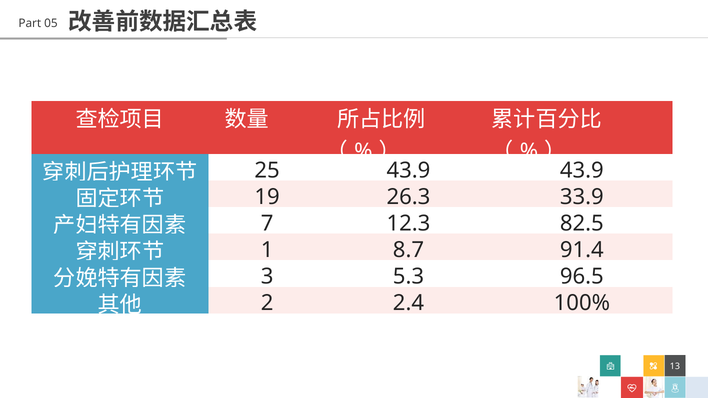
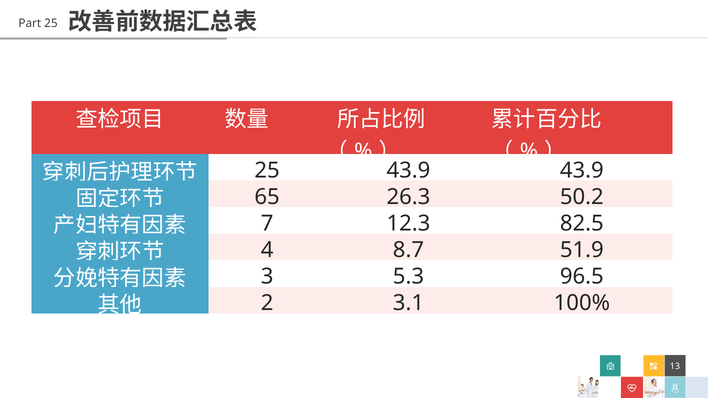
Part 05: 05 -> 25
19: 19 -> 65
33.9: 33.9 -> 50.2
1: 1 -> 4
91.4: 91.4 -> 51.9
2.4: 2.4 -> 3.1
